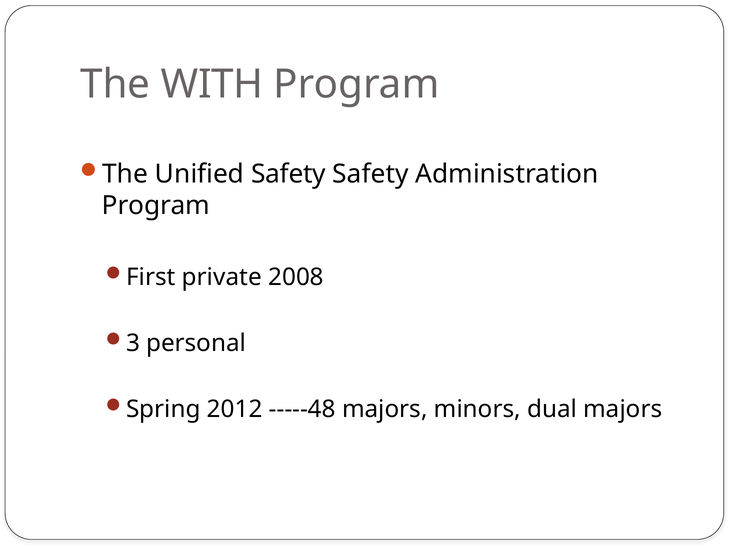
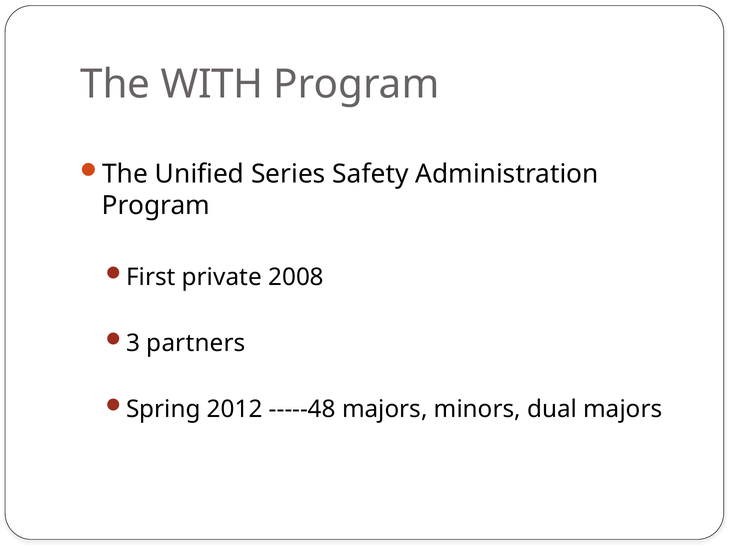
Unified Safety: Safety -> Series
personal: personal -> partners
